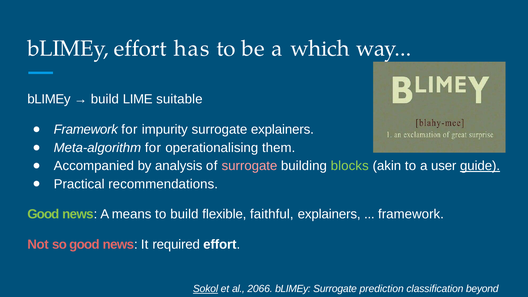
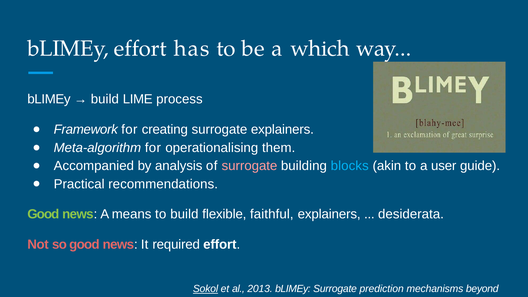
suitable: suitable -> process
impurity: impurity -> creating
blocks colour: light green -> light blue
guide underline: present -> none
framework at (411, 214): framework -> desiderata
2066: 2066 -> 2013
classiﬁcation: classiﬁcation -> mechanisms
